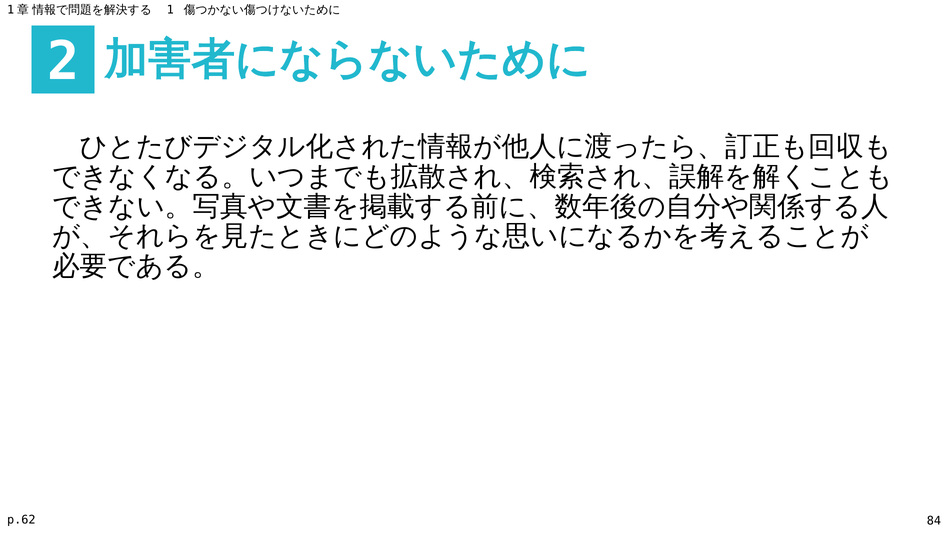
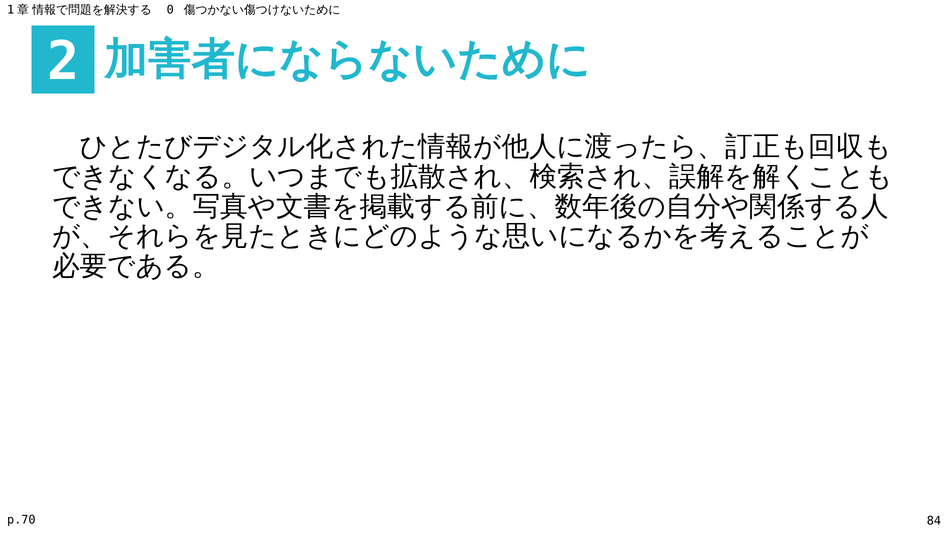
1: 1 -> 0
p.62: p.62 -> p.70
